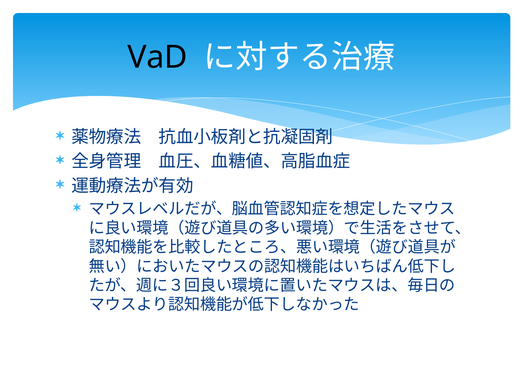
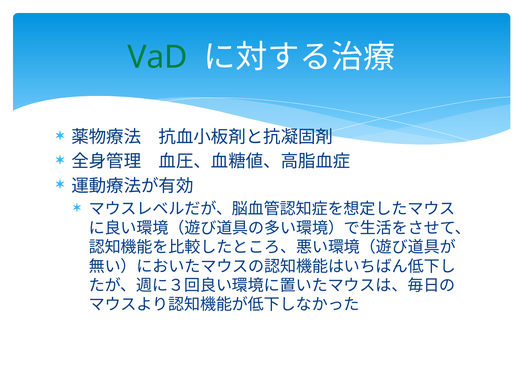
VaD colour: black -> green
